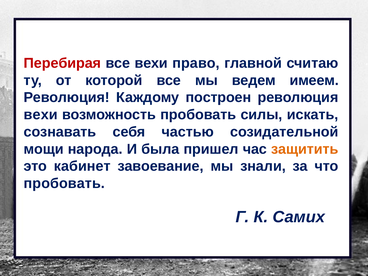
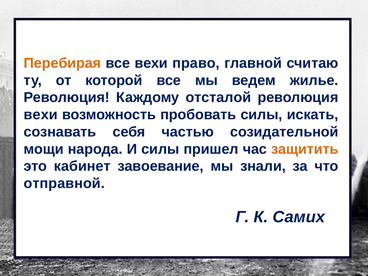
Перебирая colour: red -> orange
имеем: имеем -> жилье
построен: построен -> отсталой
И была: была -> силы
пробовать at (64, 183): пробовать -> отправной
